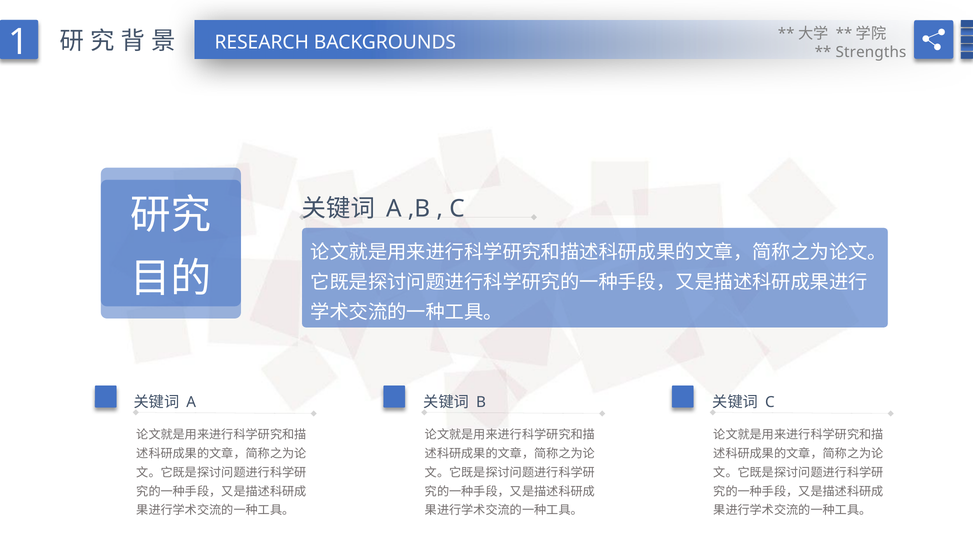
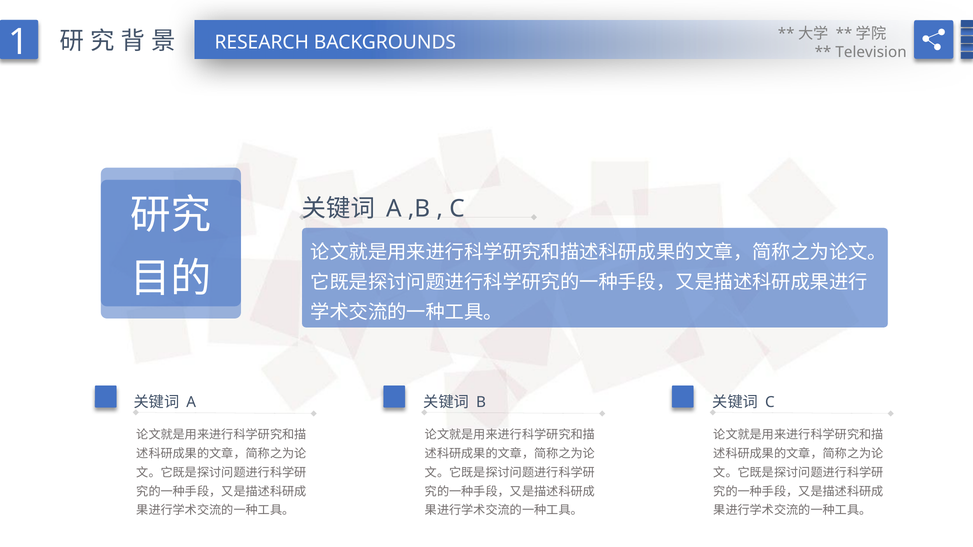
Strengths: Strengths -> Television
